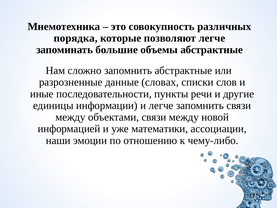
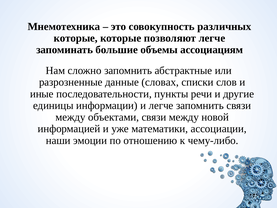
порядка at (76, 38): порядка -> которые
объемы абстрактные: абстрактные -> ассоциациям
